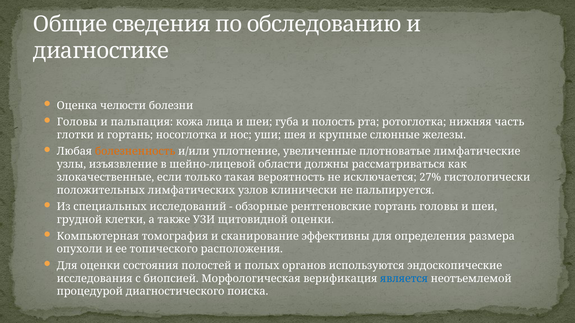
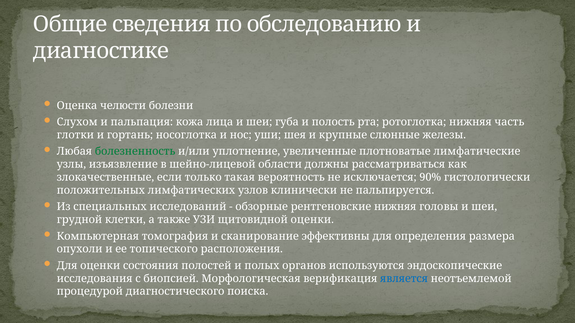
Головы: Головы -> Слухом
болезненность colour: orange -> green
27%: 27% -> 90%
рентгеновские гортань: гортань -> нижняя
